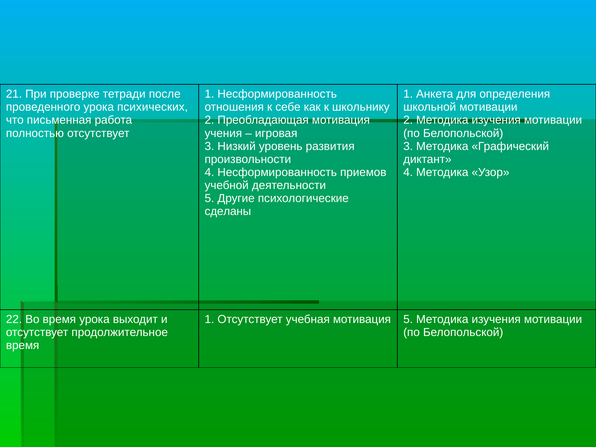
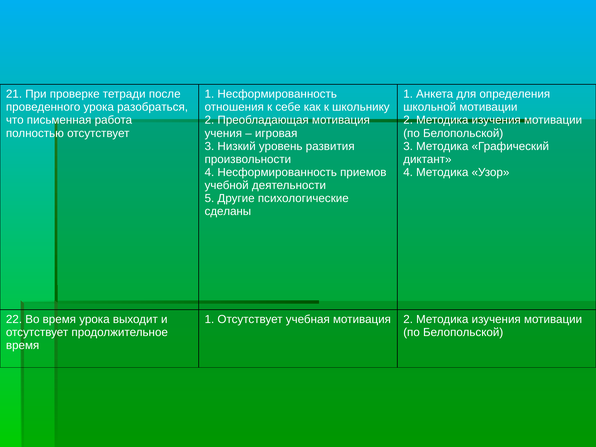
психических: психических -> разобраться
мотивация 5: 5 -> 2
